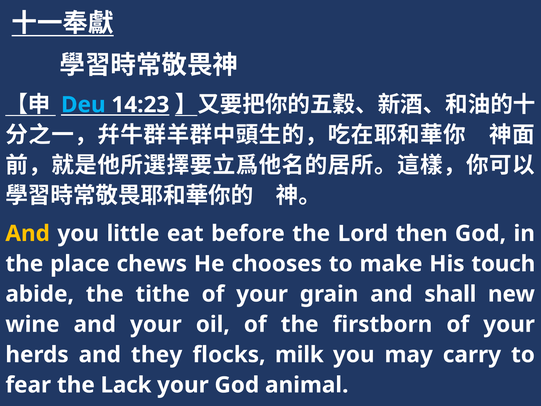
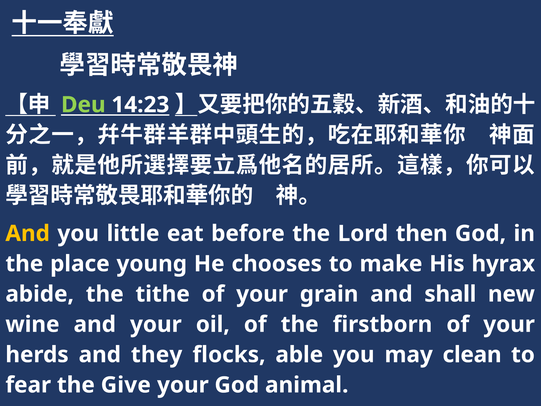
Deu colour: light blue -> light green
chews: chews -> young
touch: touch -> hyrax
milk: milk -> able
carry: carry -> clean
Lack: Lack -> Give
